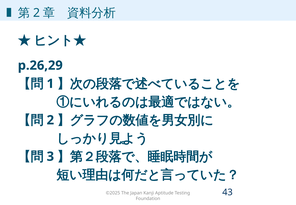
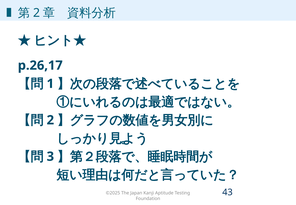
p.26,29: p.26,29 -> p.26,17
